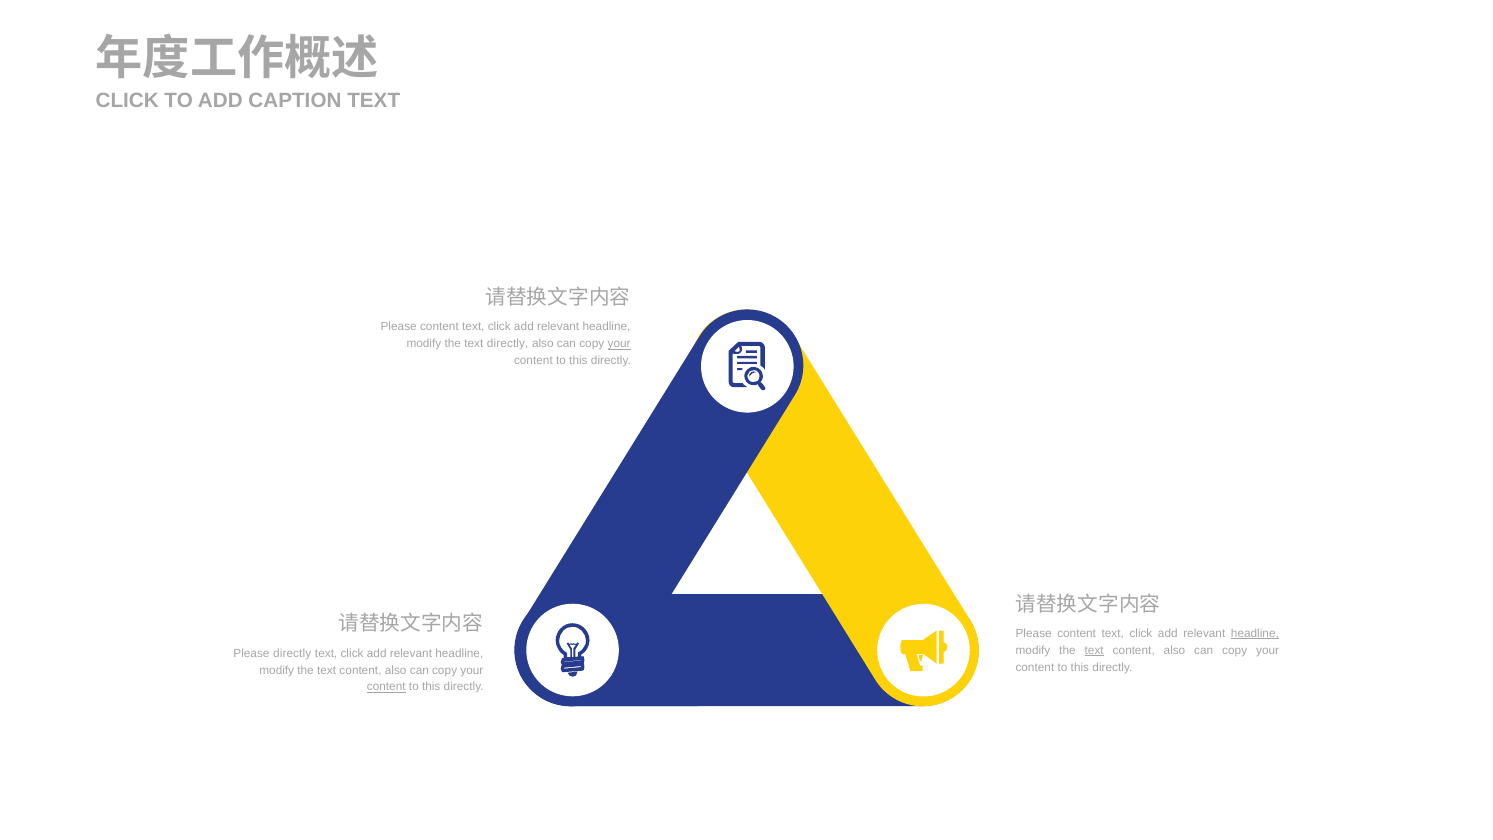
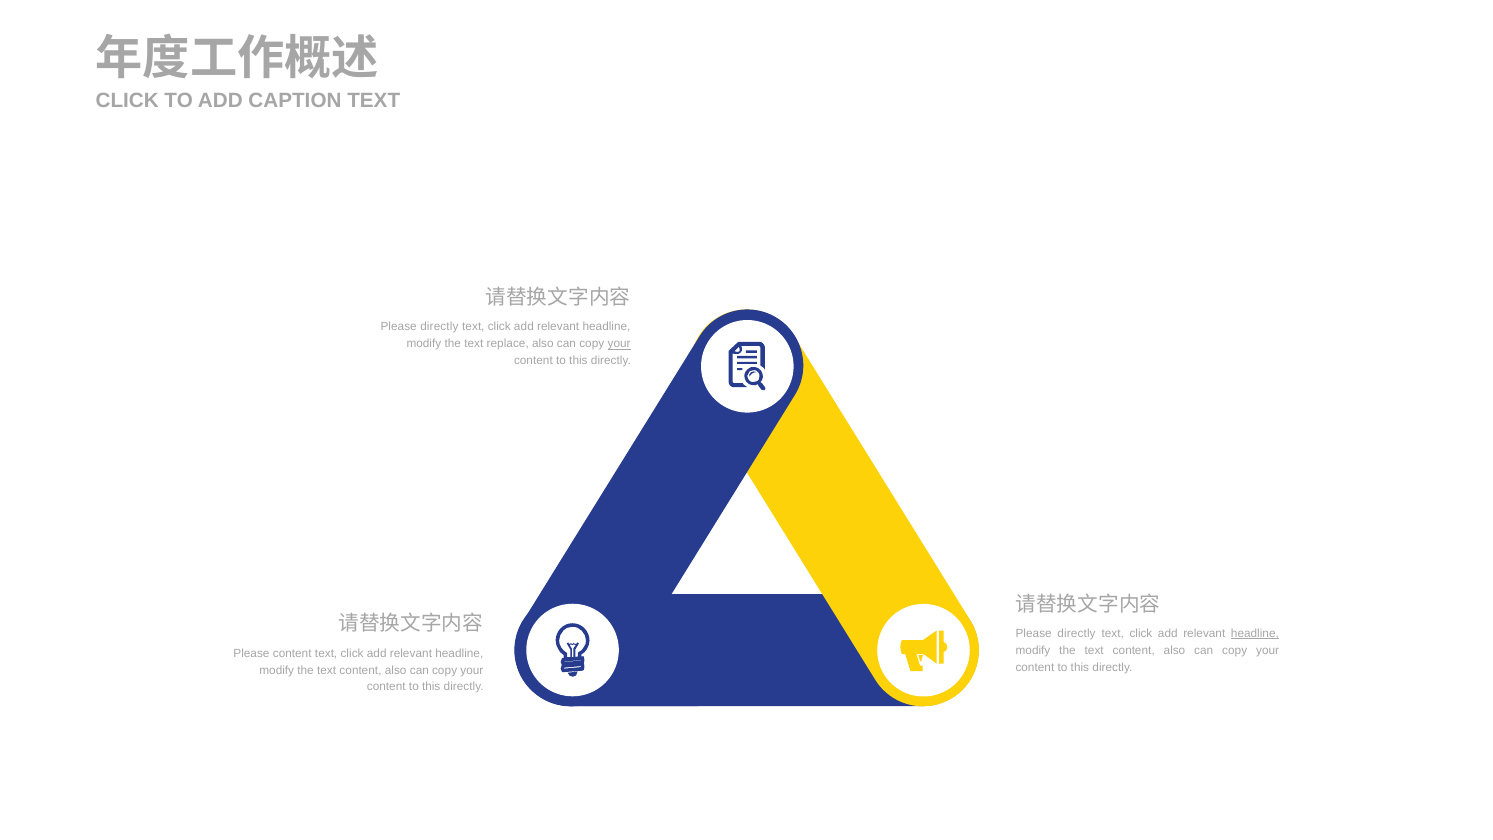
content at (439, 327): content -> directly
text directly: directly -> replace
content at (1077, 634): content -> directly
text at (1094, 650) underline: present -> none
Please directly: directly -> content
content at (386, 687) underline: present -> none
